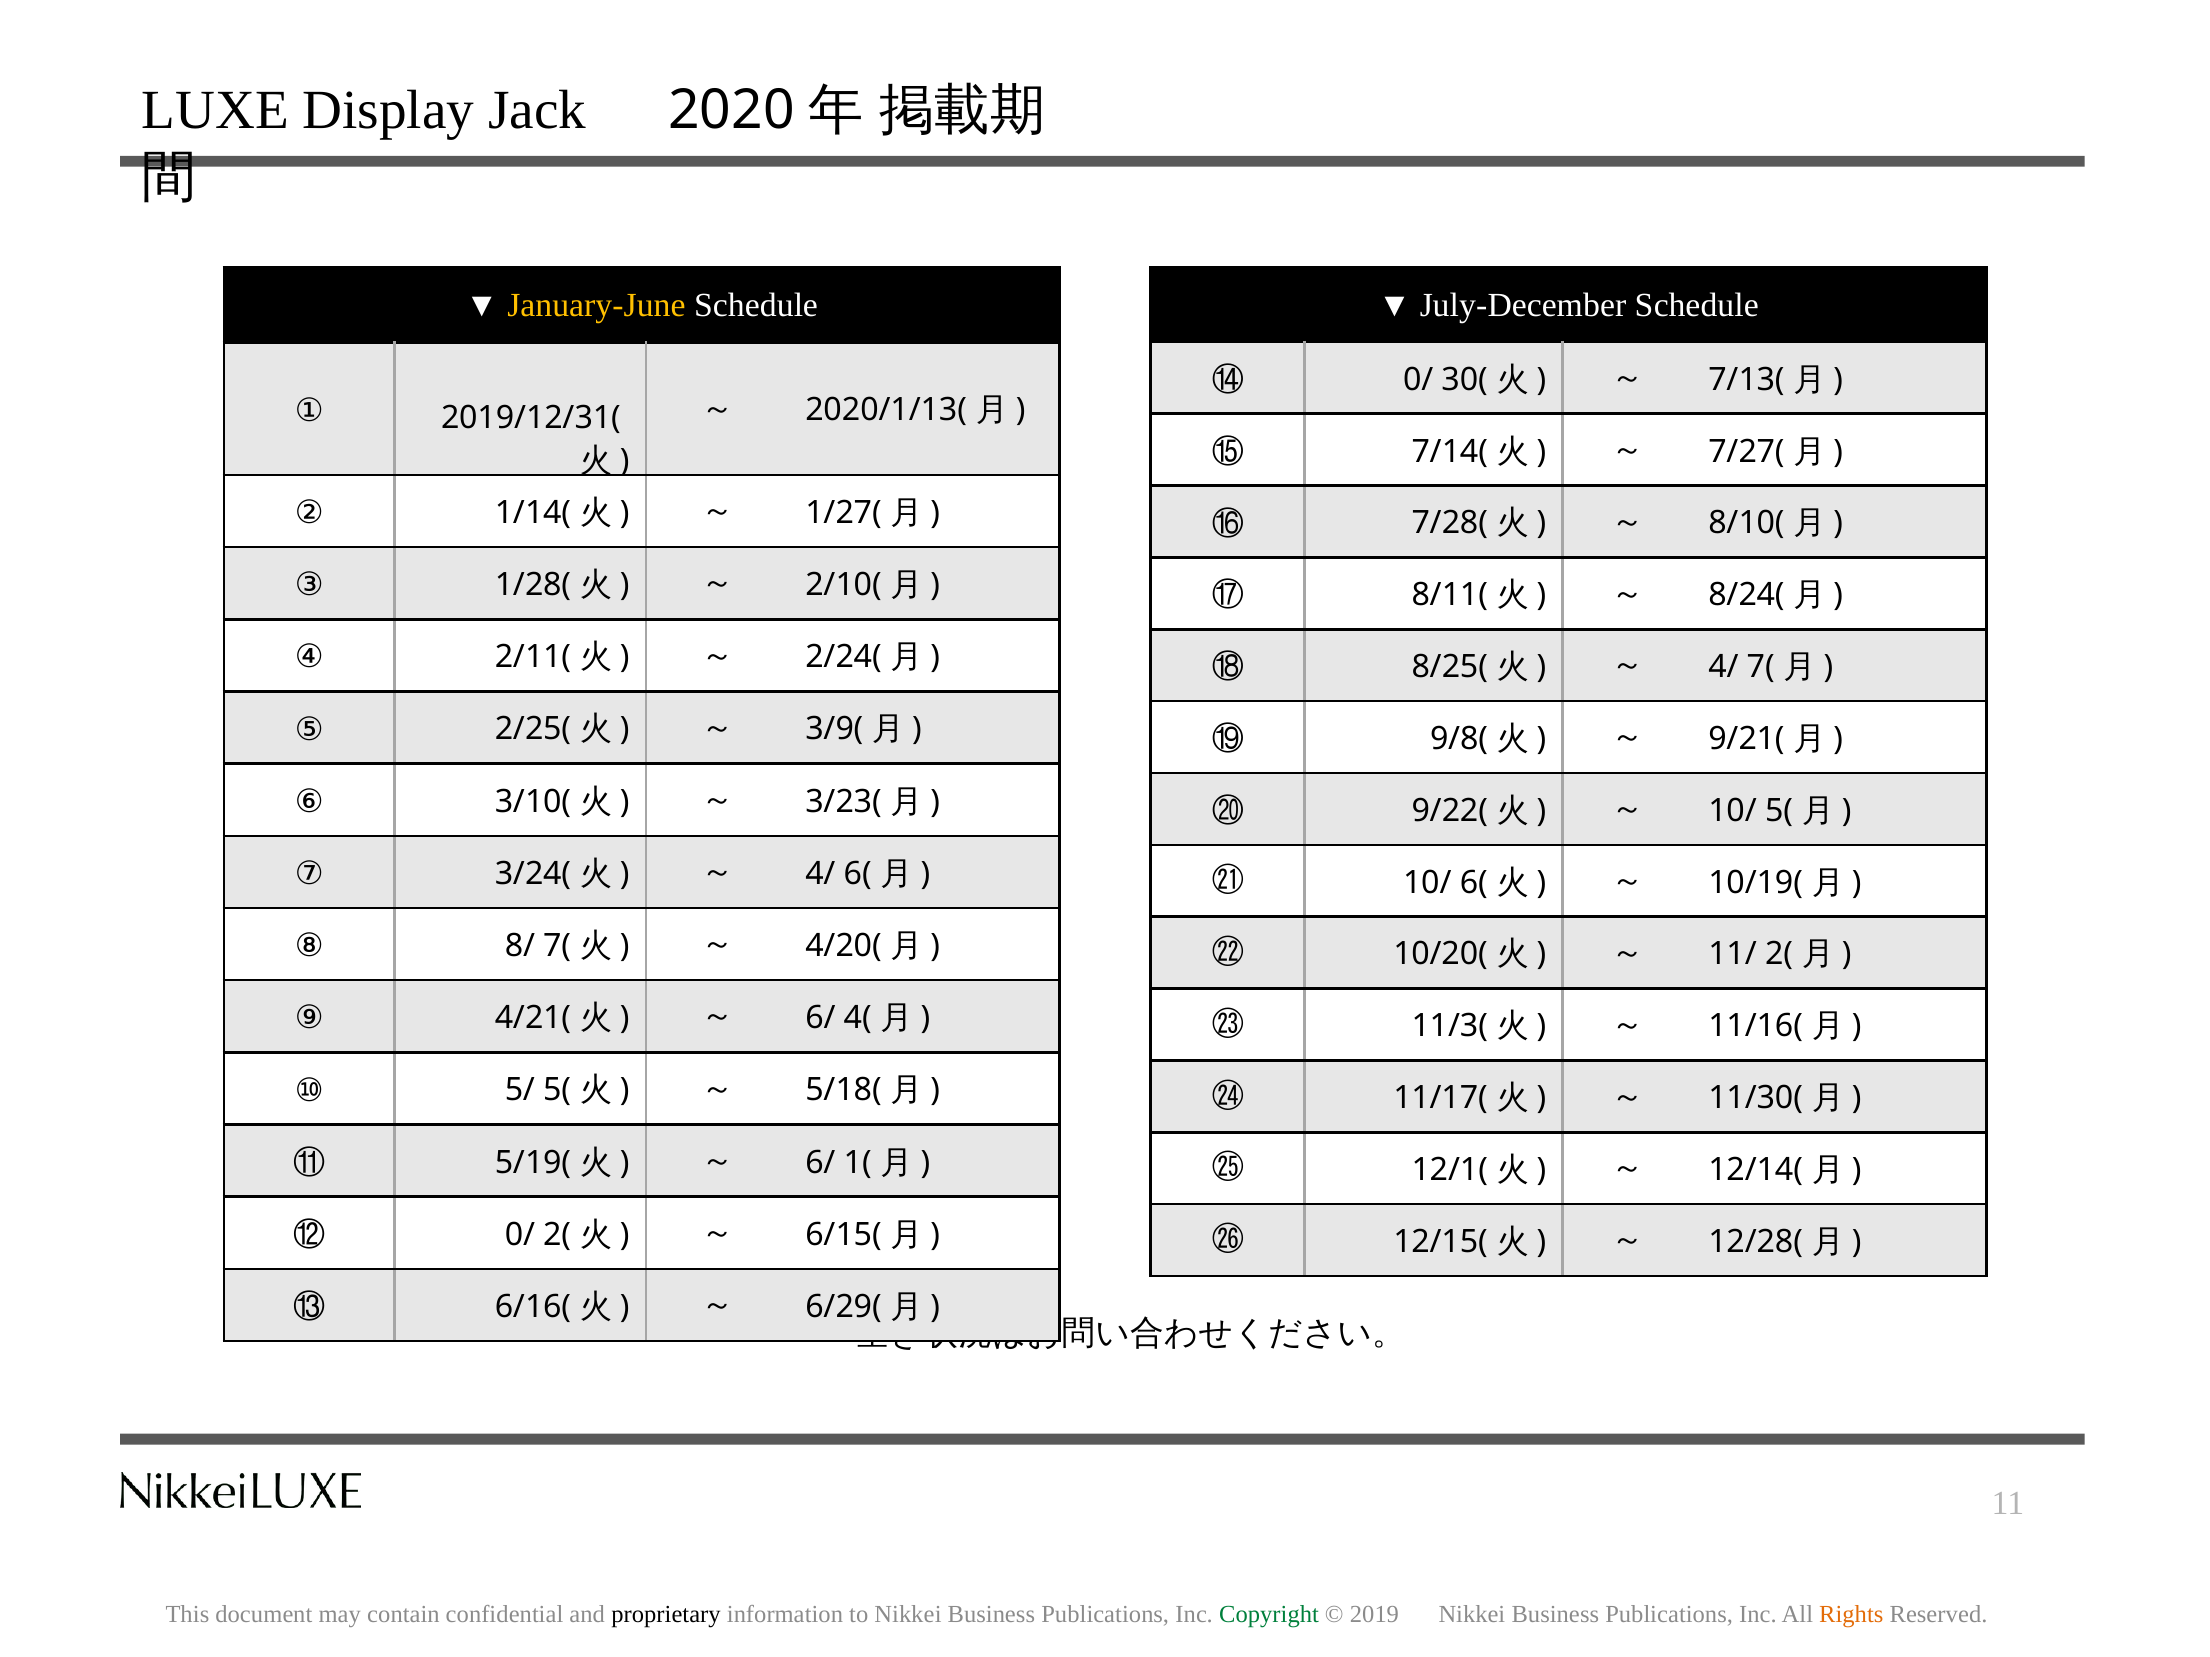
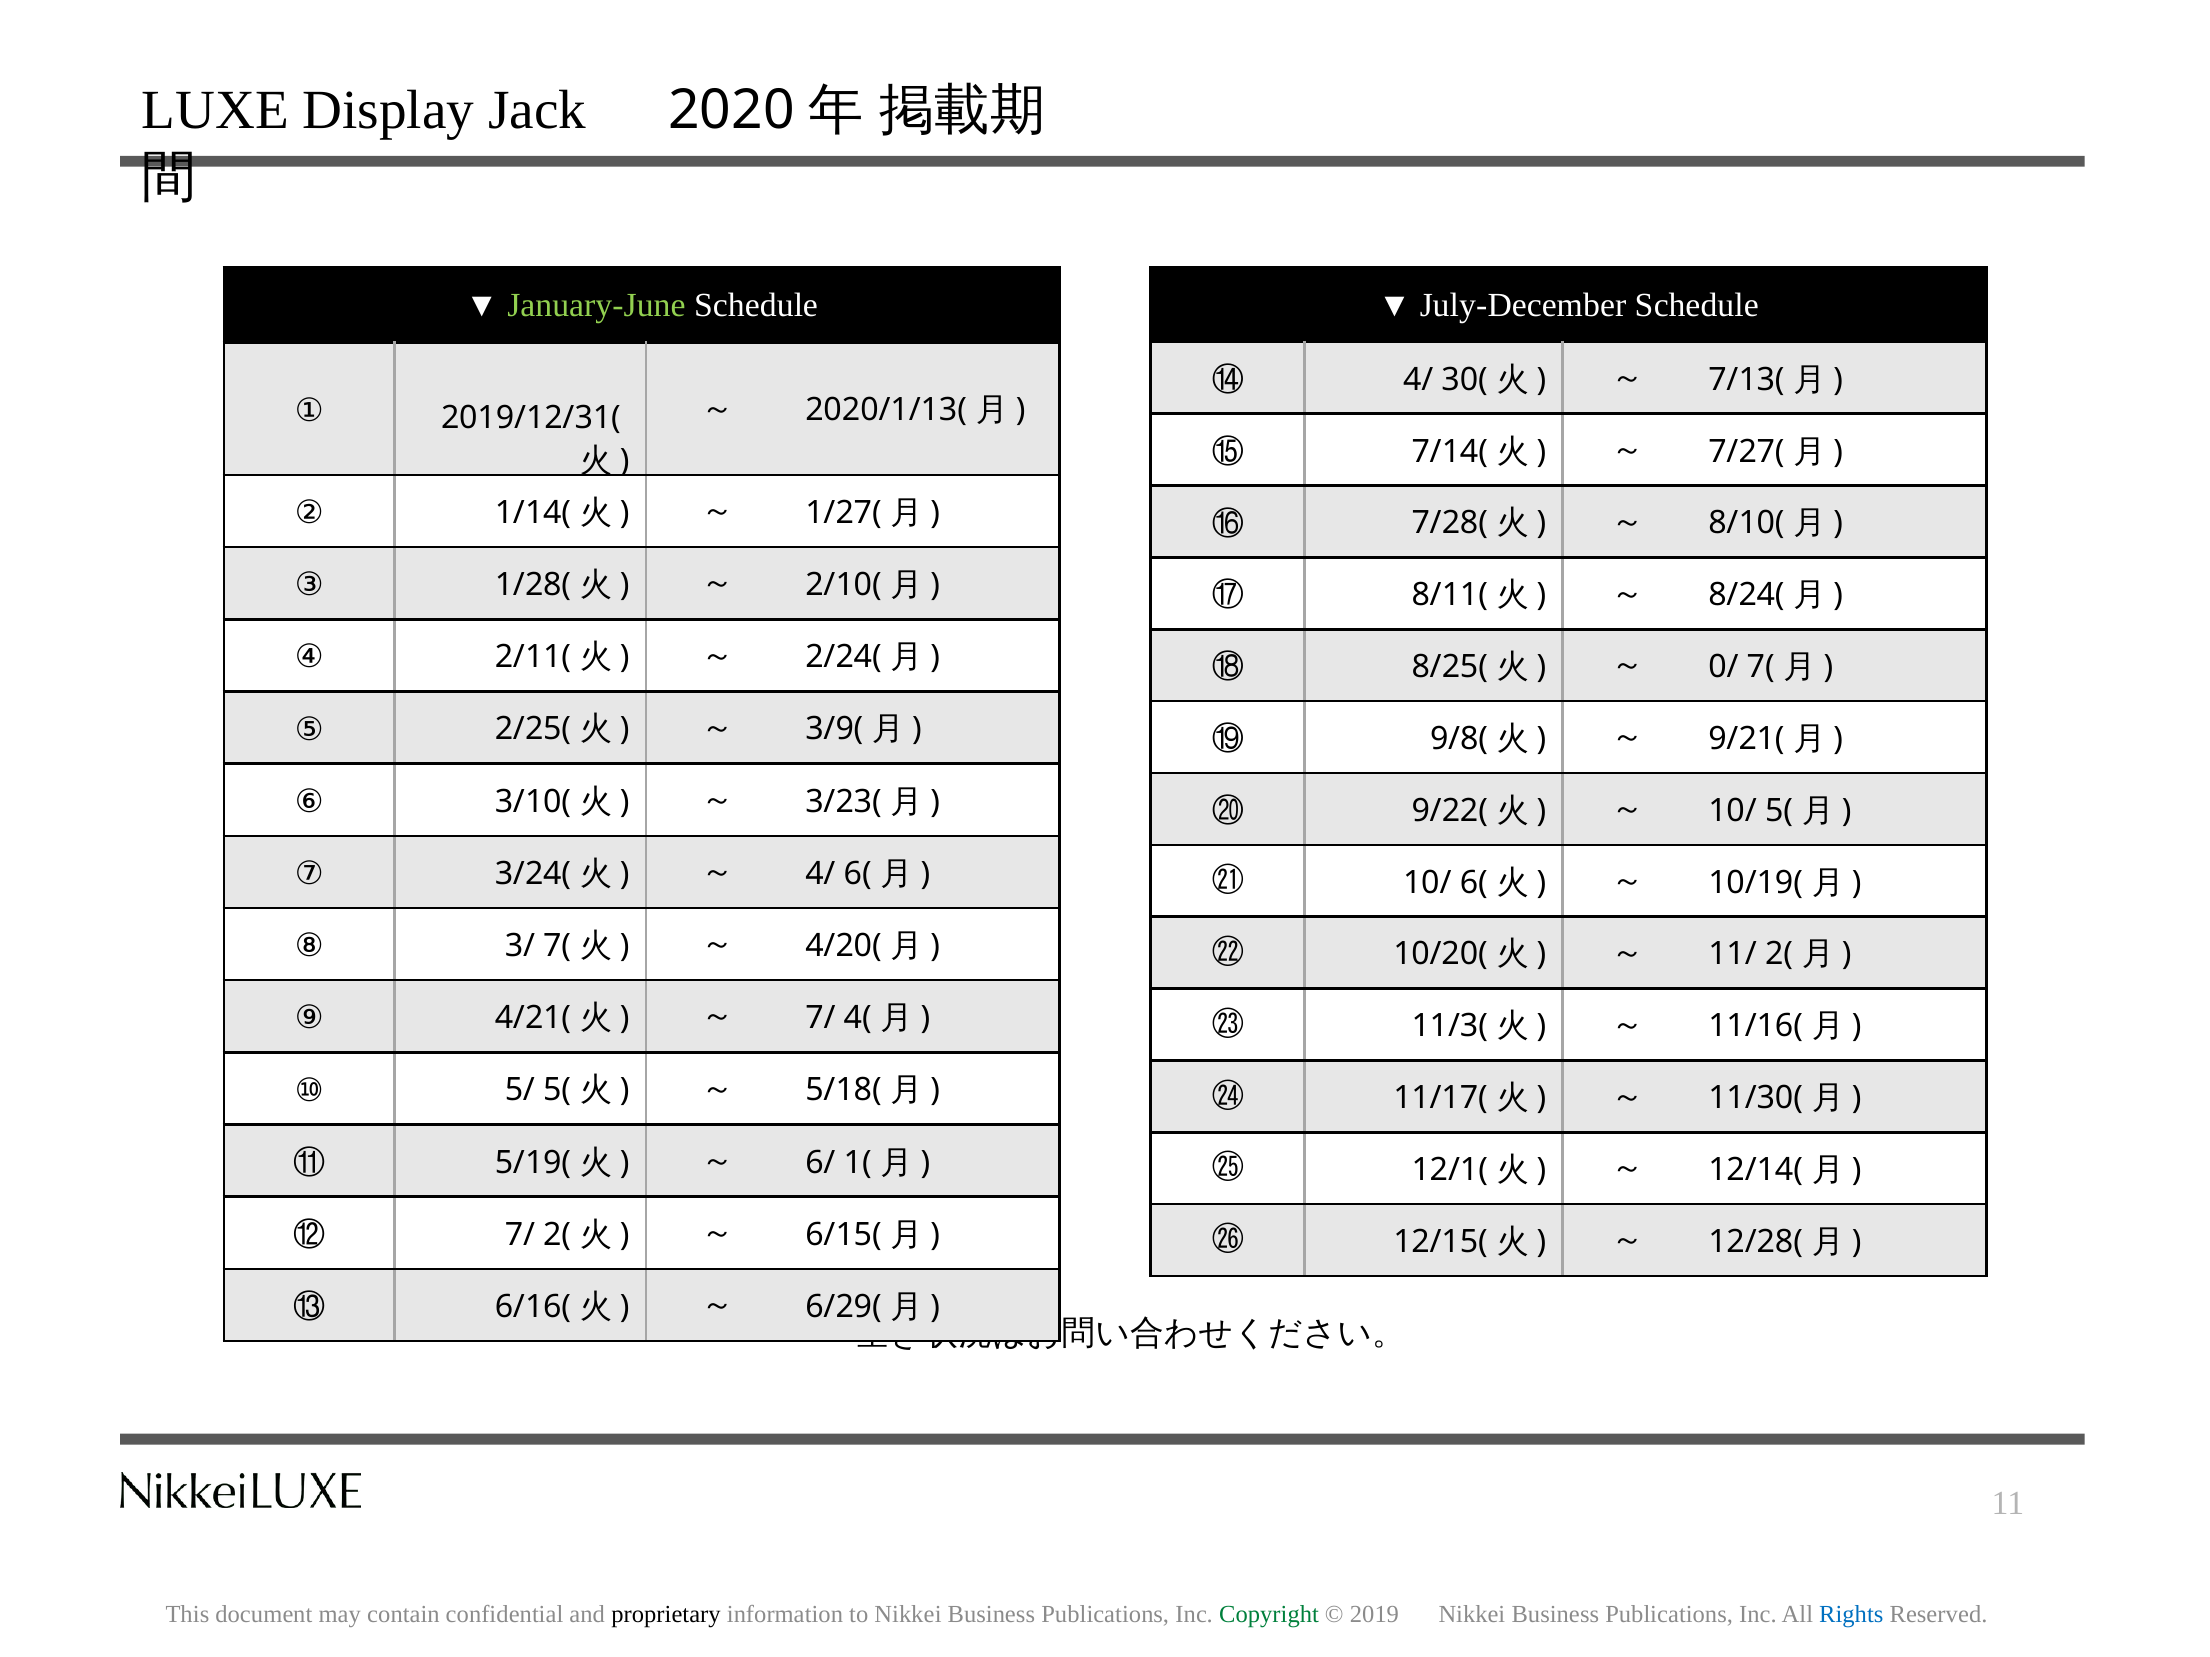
January-June colour: yellow -> light green
⑭ 0/: 0/ -> 4/
4/ at (1723, 667): 4/ -> 0/
8/: 8/ -> 3/
6/ at (821, 1018): 6/ -> 7/
⑫ 0/: 0/ -> 7/
Rights colour: orange -> blue
